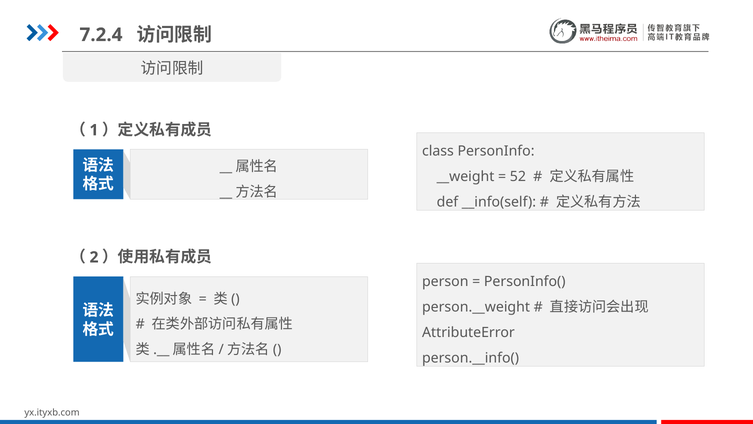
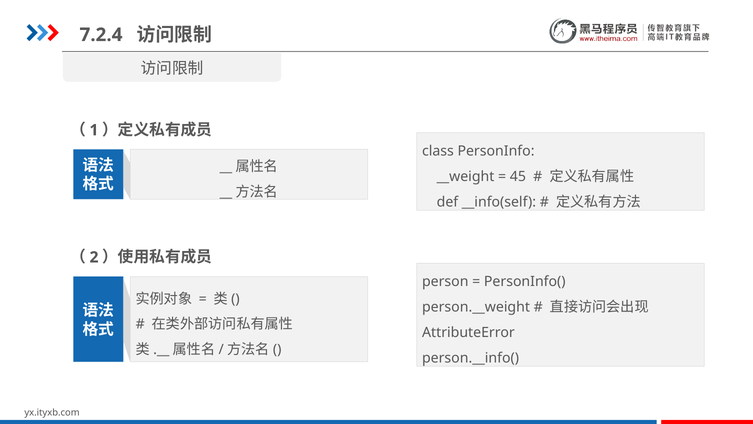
52: 52 -> 45
